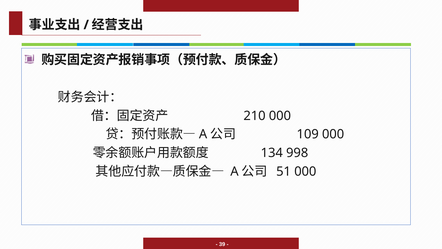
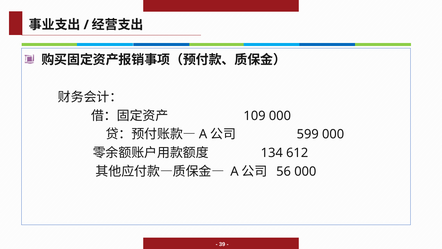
210: 210 -> 109
109: 109 -> 599
998: 998 -> 612
51: 51 -> 56
